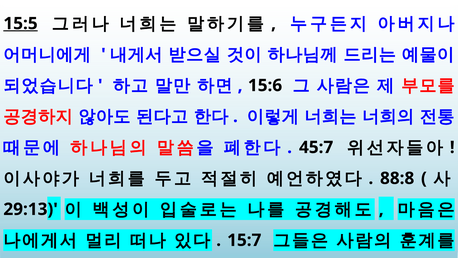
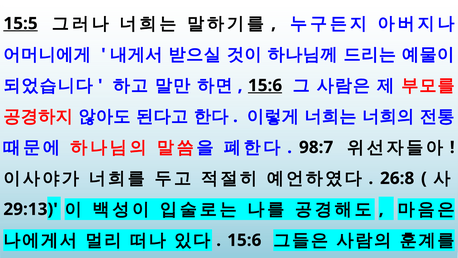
15:6 at (265, 85) underline: none -> present
45:7: 45:7 -> 98:7
88:8: 88:8 -> 26:8
15:7 at (244, 240): 15:7 -> 15:6
